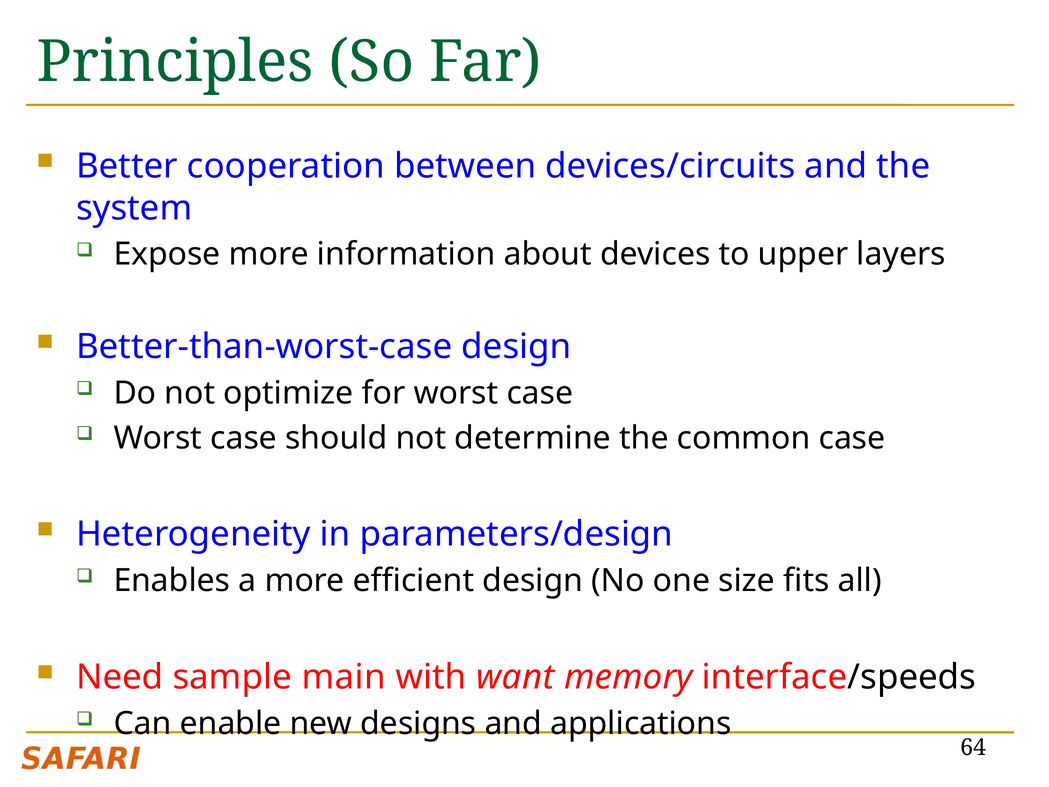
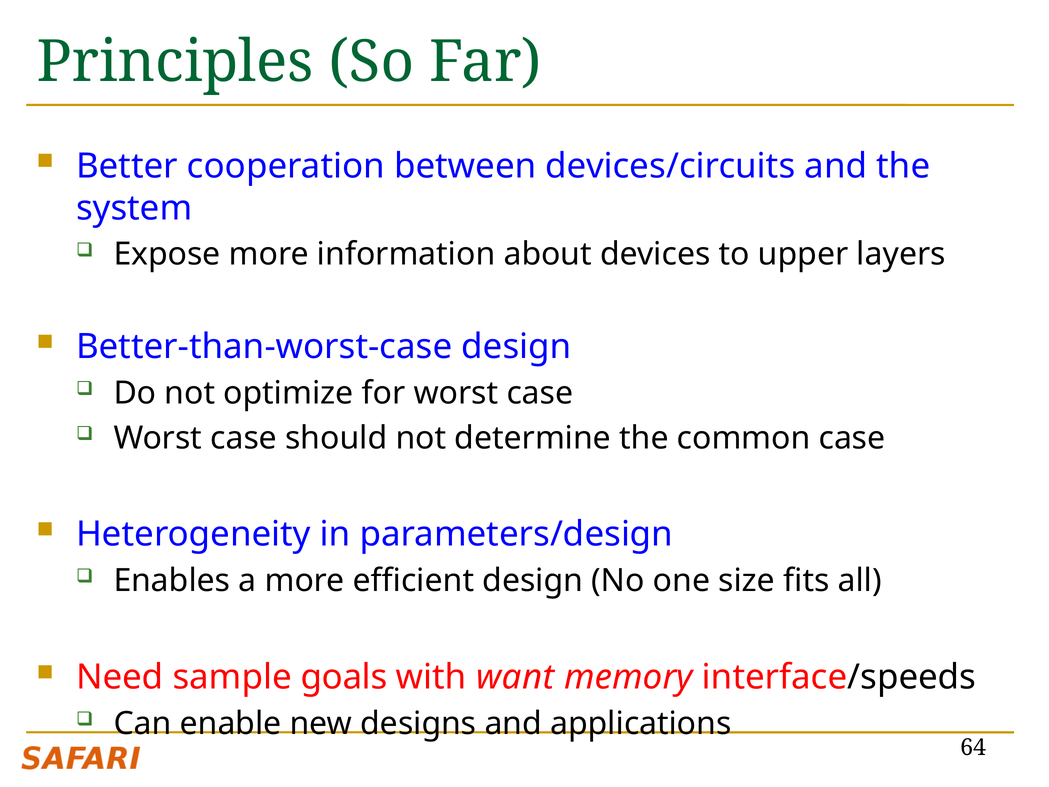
main: main -> goals
